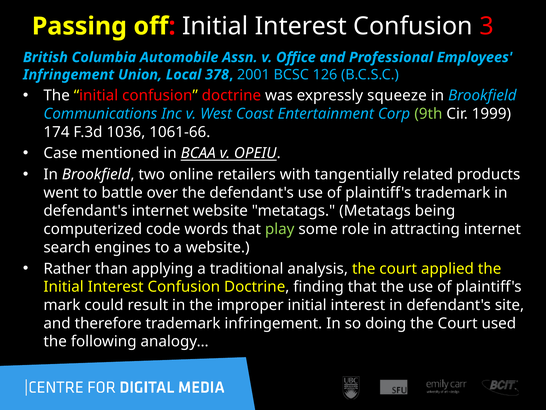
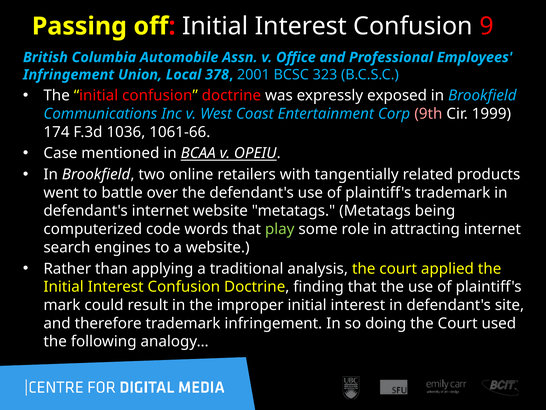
3: 3 -> 9
126: 126 -> 323
squeeze: squeeze -> exposed
9th colour: light green -> pink
